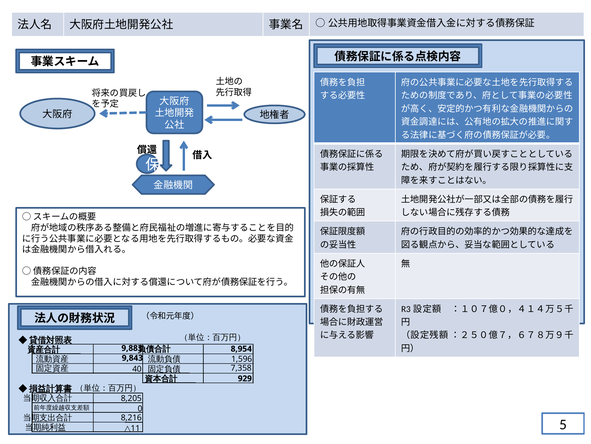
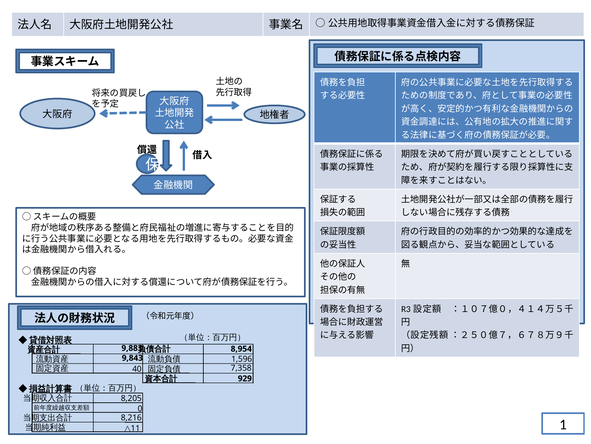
5: 5 -> 1
